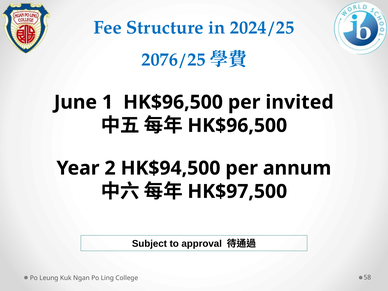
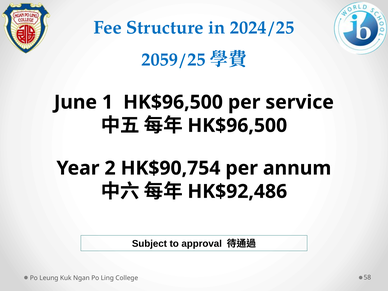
2076/25: 2076/25 -> 2059/25
invited: invited -> service
HK$94,500: HK$94,500 -> HK$90,754
HK$97,500: HK$97,500 -> HK$92,486
